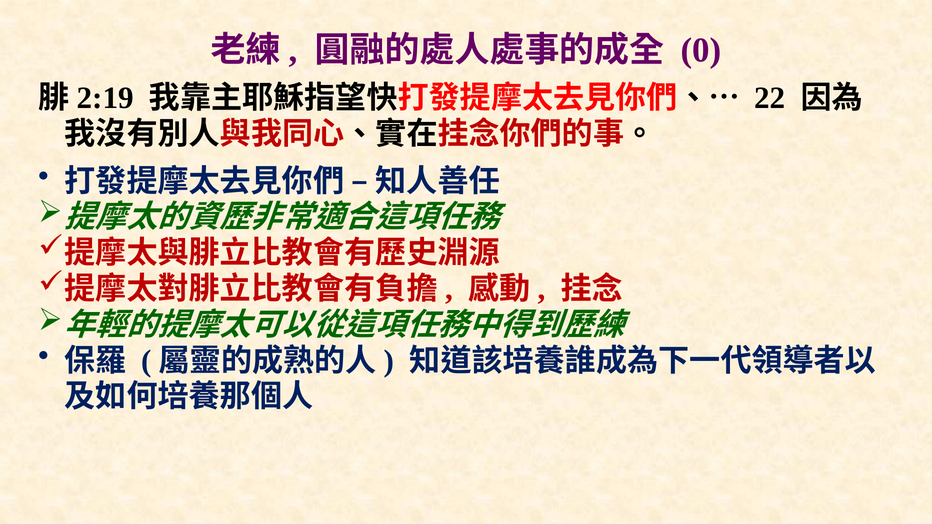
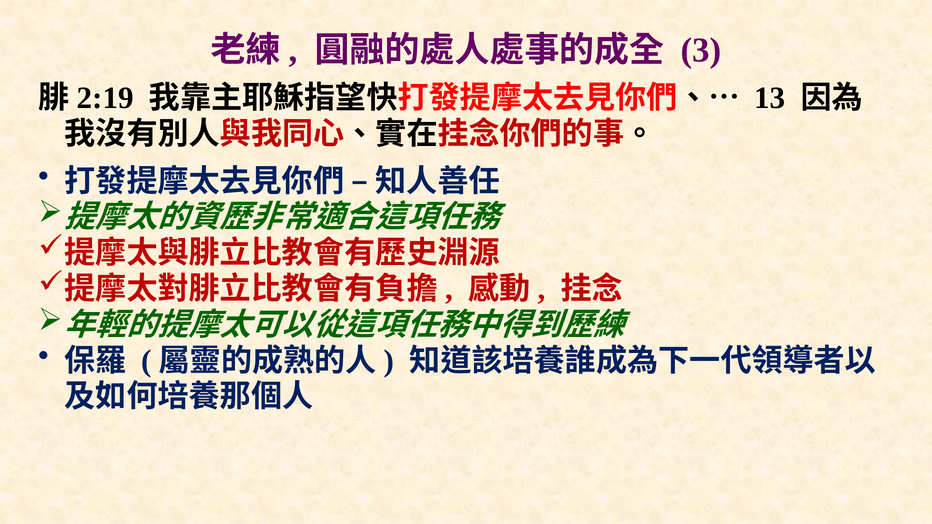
0: 0 -> 3
22: 22 -> 13
